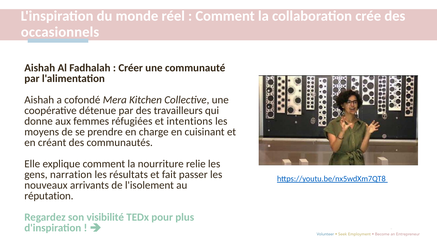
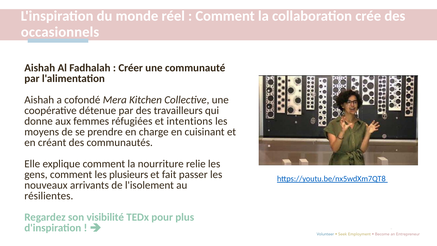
gens narration: narration -> comment
résultats: résultats -> plusieurs
réputation: réputation -> résilientes
